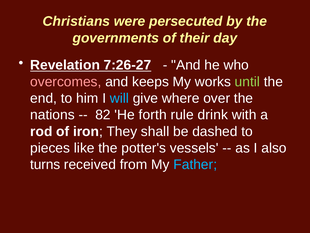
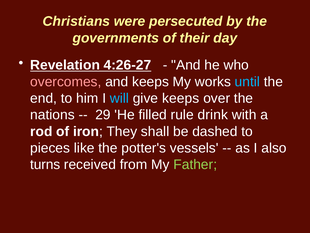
7:26-27: 7:26-27 -> 4:26-27
until colour: light green -> light blue
give where: where -> keeps
82: 82 -> 29
forth: forth -> filled
Father colour: light blue -> light green
